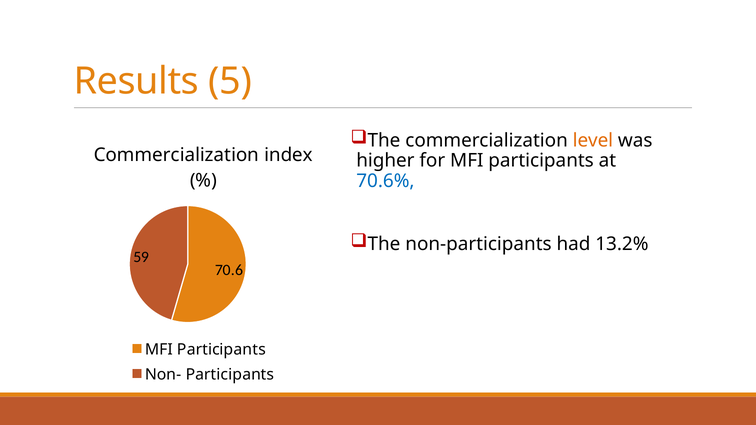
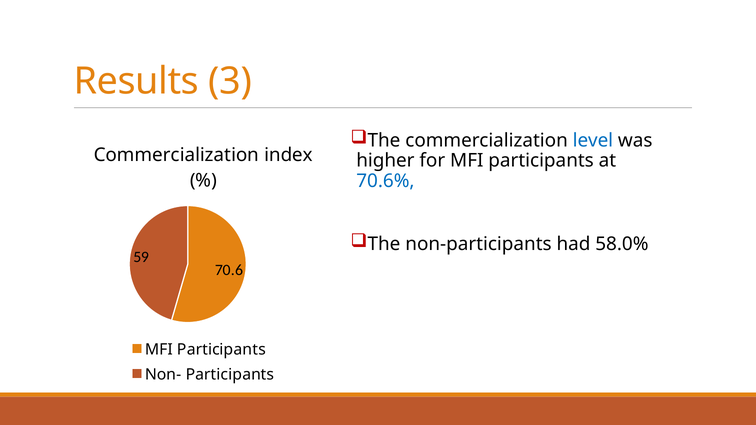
5: 5 -> 3
level colour: orange -> blue
13.2%: 13.2% -> 58.0%
